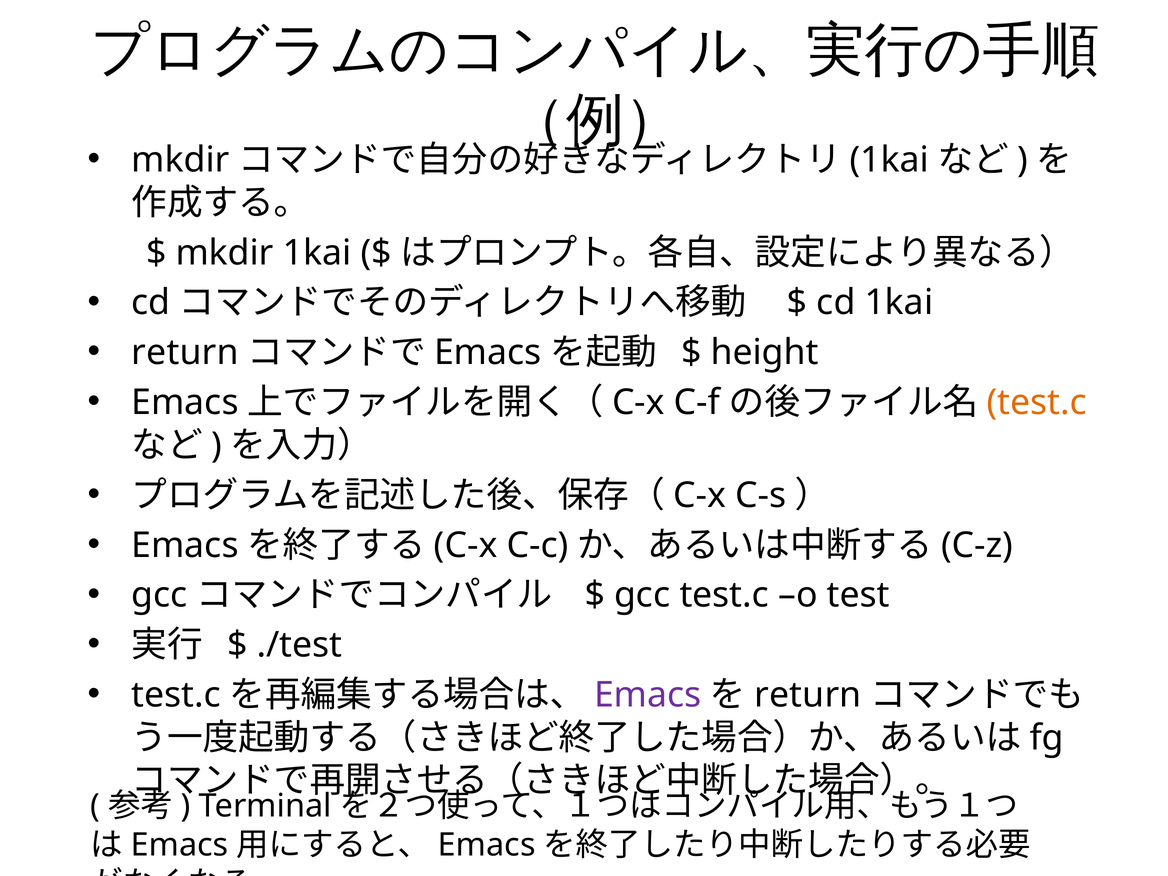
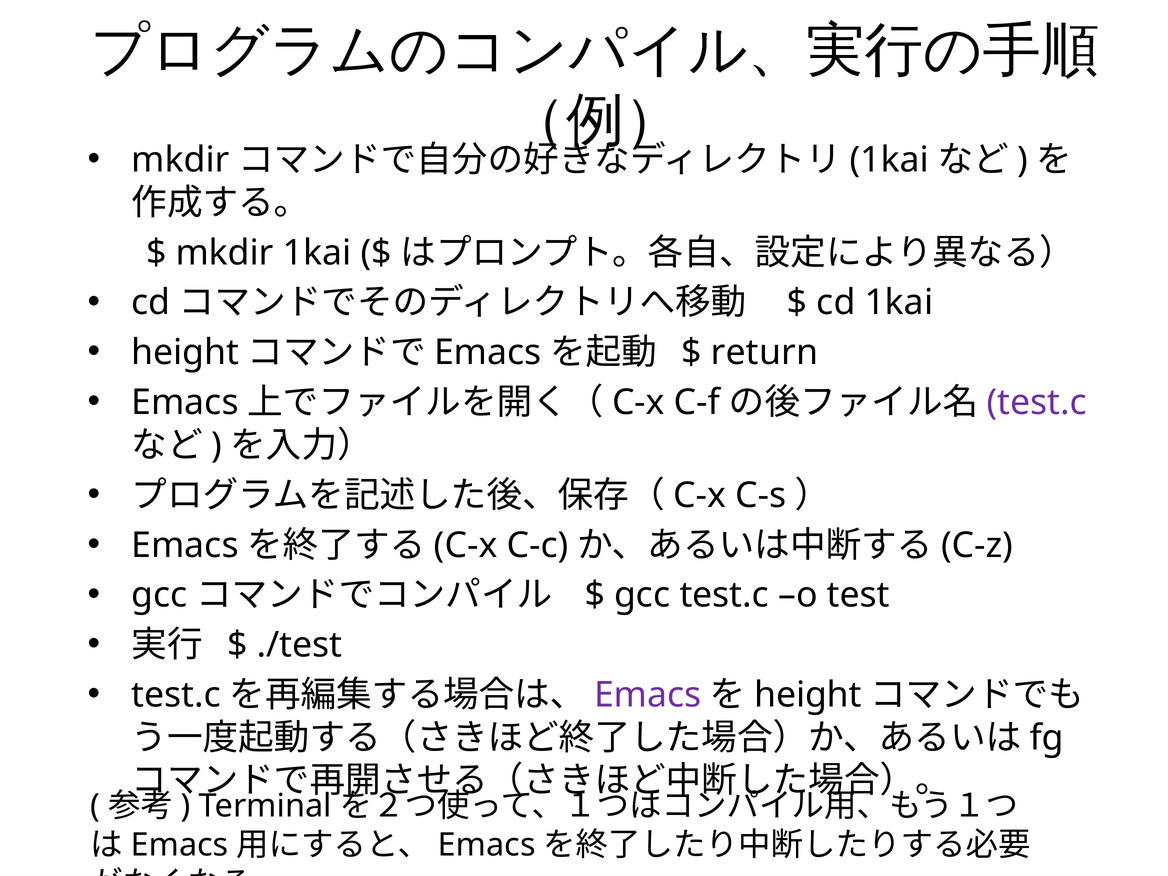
return at (185, 353): return -> height
height: height -> return
test.c at (1037, 403) colour: orange -> purple
return at (808, 695): return -> height
